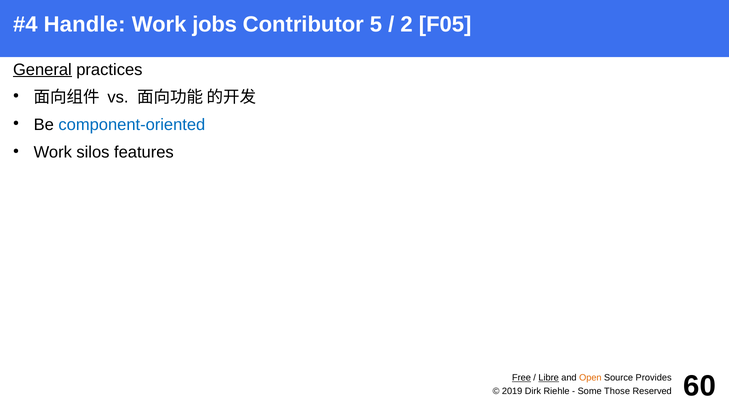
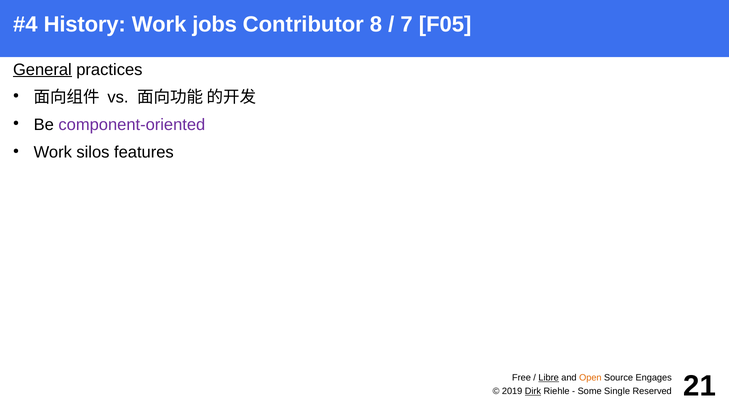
Handle: Handle -> History
5: 5 -> 8
2: 2 -> 7
component-oriented colour: blue -> purple
Free underline: present -> none
Provides: Provides -> Engages
Dirk underline: none -> present
Those: Those -> Single
60: 60 -> 21
